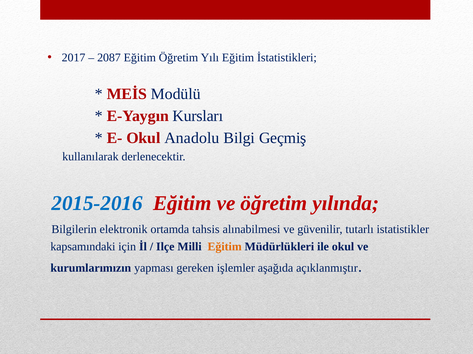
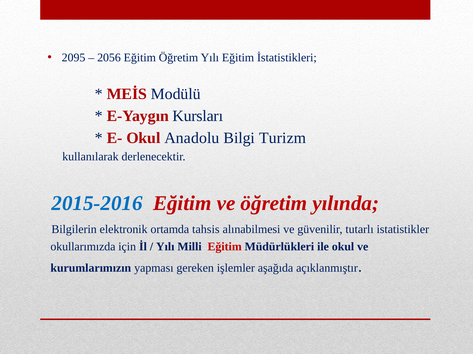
2017: 2017 -> 2095
2087: 2087 -> 2056
Geçmiş: Geçmiş -> Turizm
kapsamındaki: kapsamındaki -> okullarımızda
Ilçe at (165, 247): Ilçe -> Yılı
Eğitim at (225, 247) colour: orange -> red
